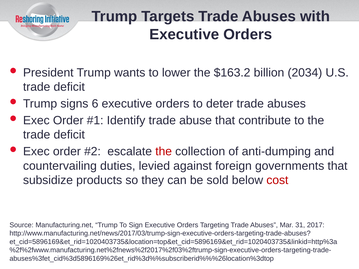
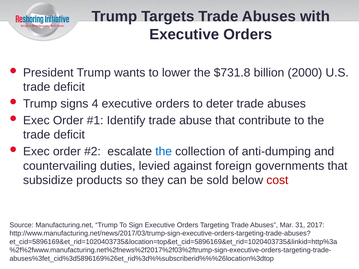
$163.2: $163.2 -> $731.8
2034: 2034 -> 2000
6: 6 -> 4
the at (164, 152) colour: red -> blue
